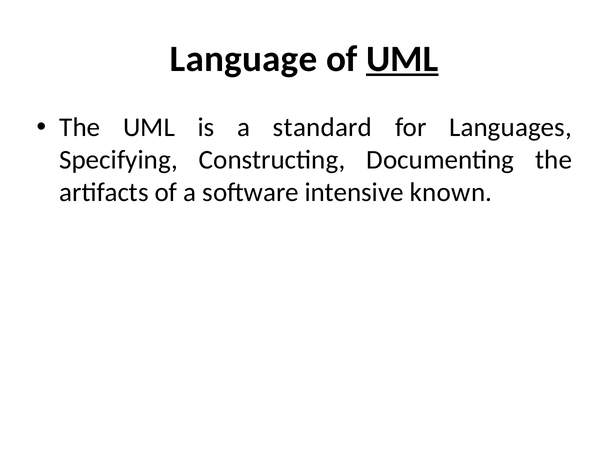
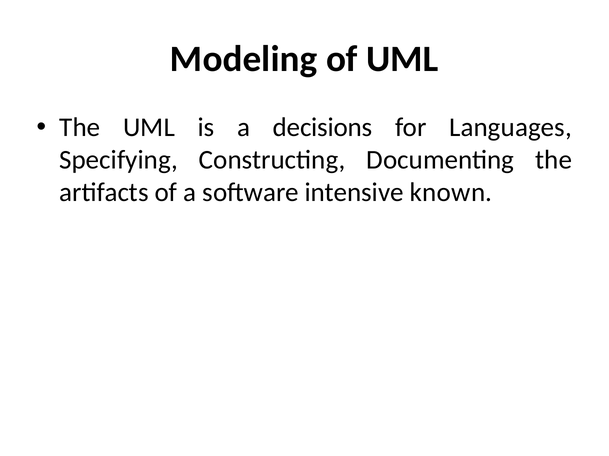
Language: Language -> Modeling
UML at (402, 59) underline: present -> none
standard: standard -> decisions
